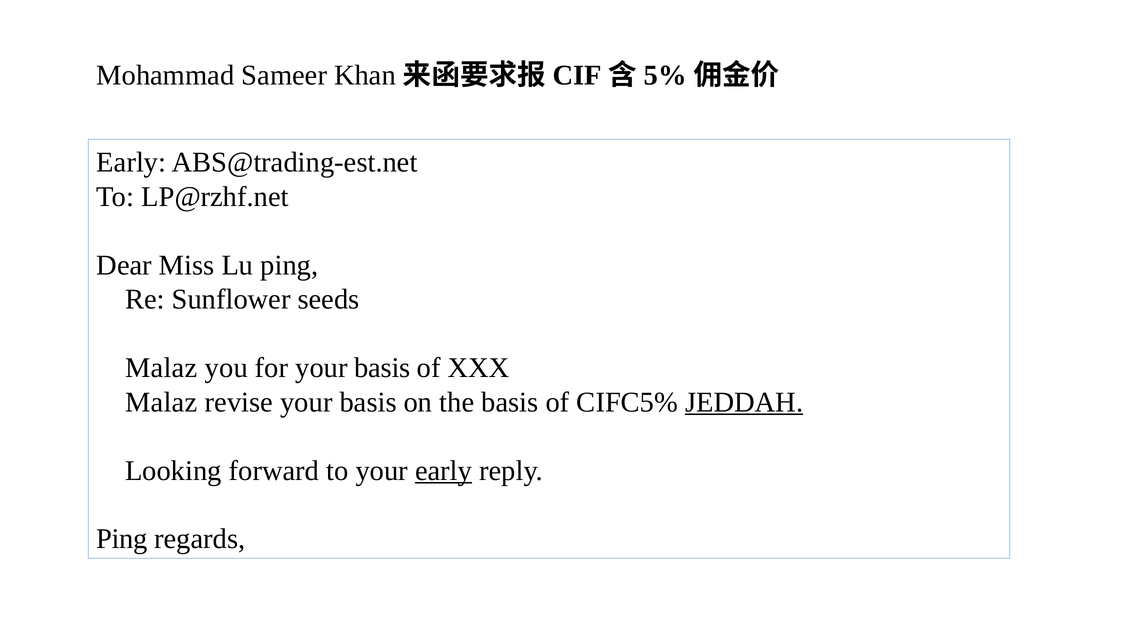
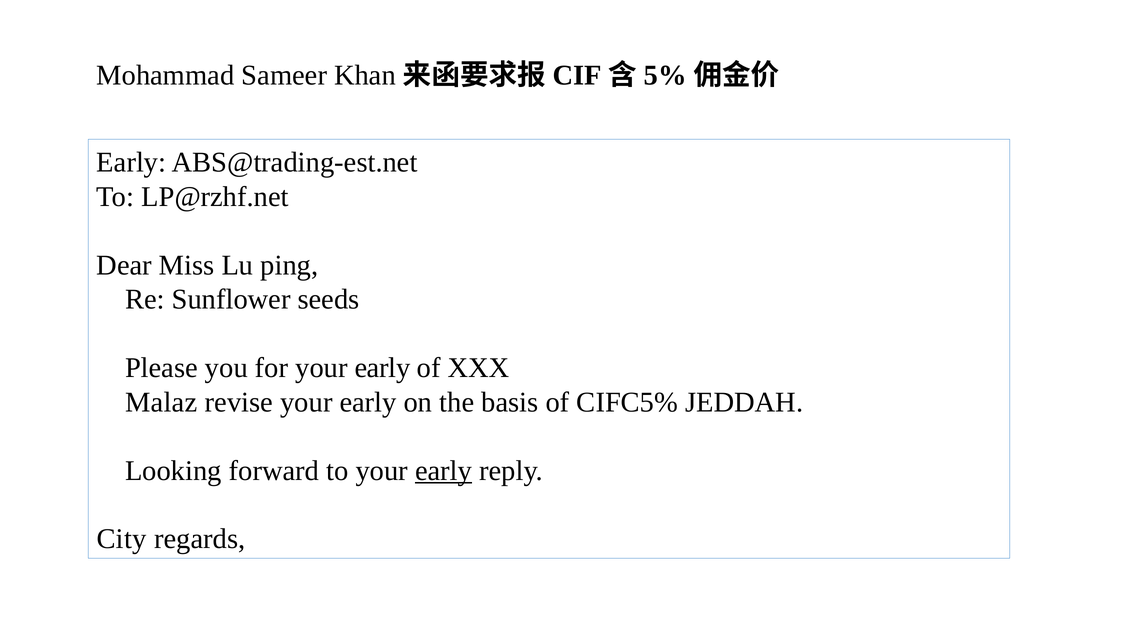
Malaz at (161, 368): Malaz -> Please
for your basis: basis -> early
revise your basis: basis -> early
JEDDAH underline: present -> none
Ping at (122, 539): Ping -> City
